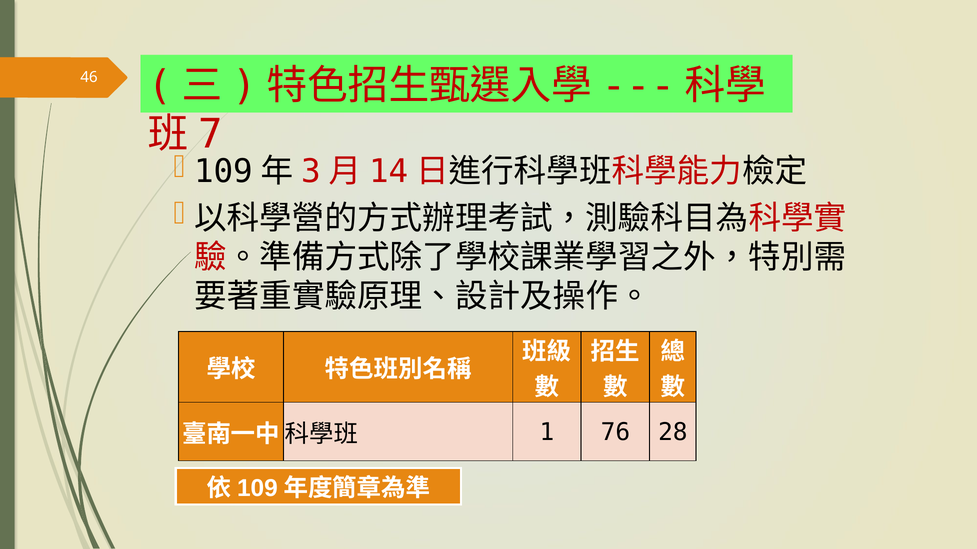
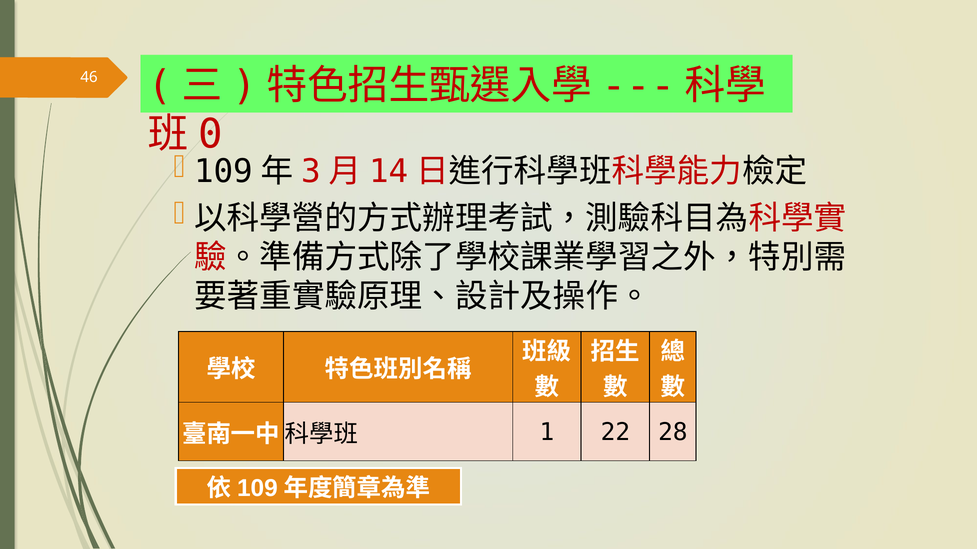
7: 7 -> 0
76: 76 -> 22
